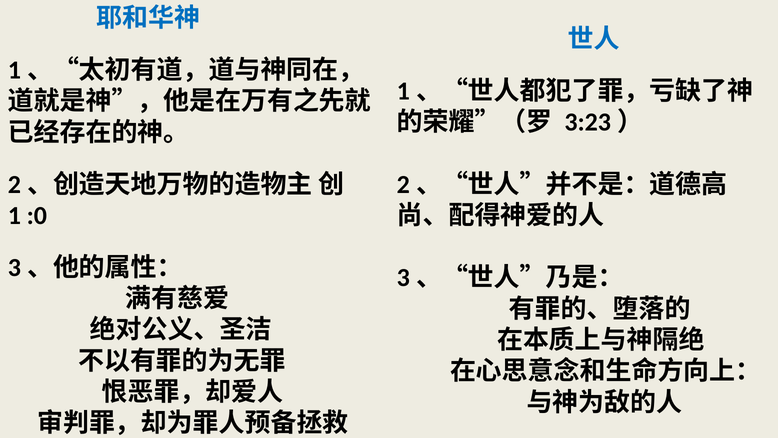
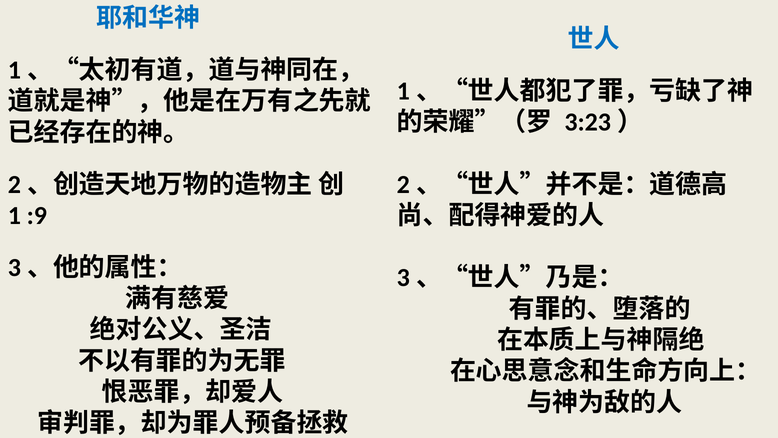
:0: :0 -> :9
